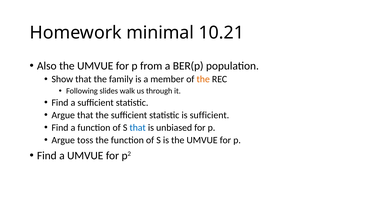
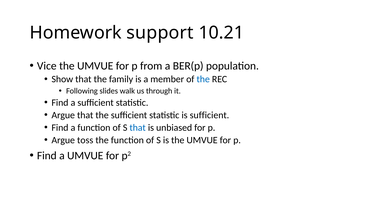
minimal: minimal -> support
Also: Also -> Vice
the at (203, 79) colour: orange -> blue
